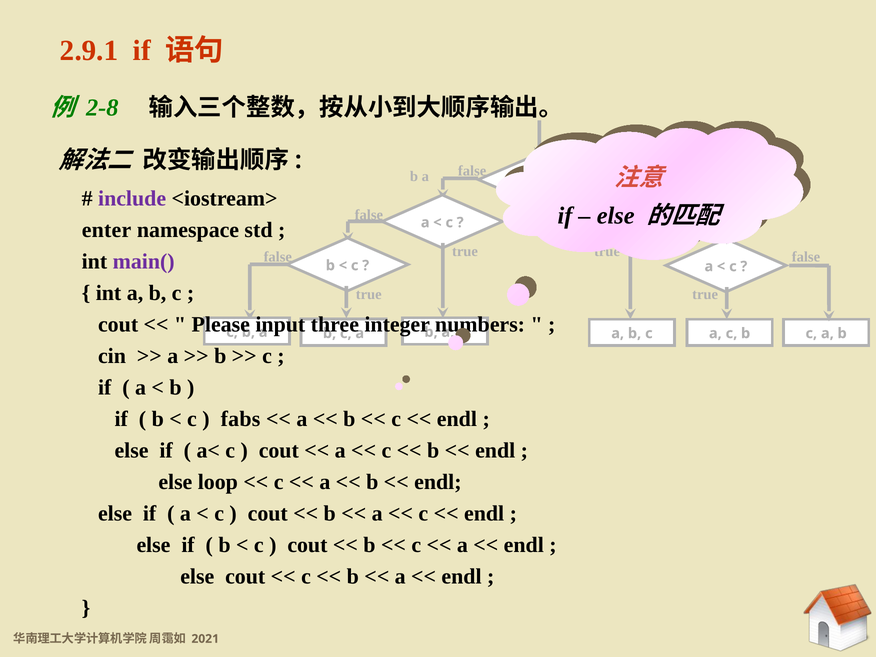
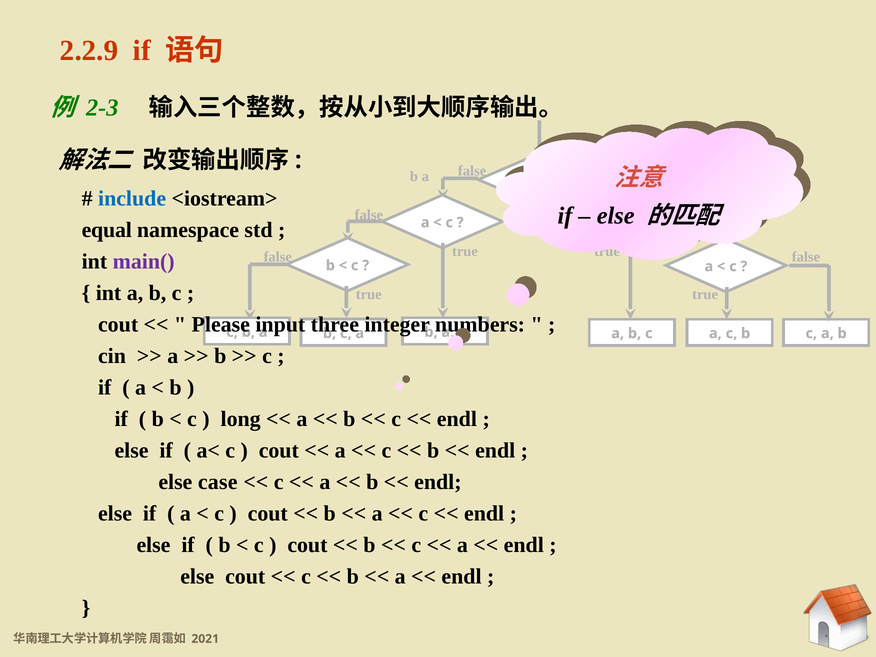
2.9.1: 2.9.1 -> 2.2.9
2-8: 2-8 -> 2-3
include colour: purple -> blue
enter: enter -> equal
fabs: fabs -> long
loop: loop -> case
